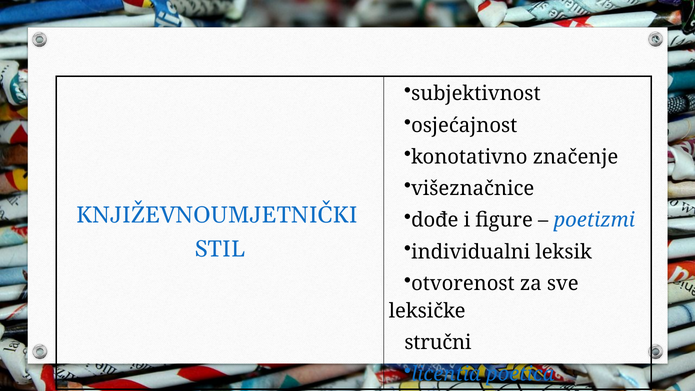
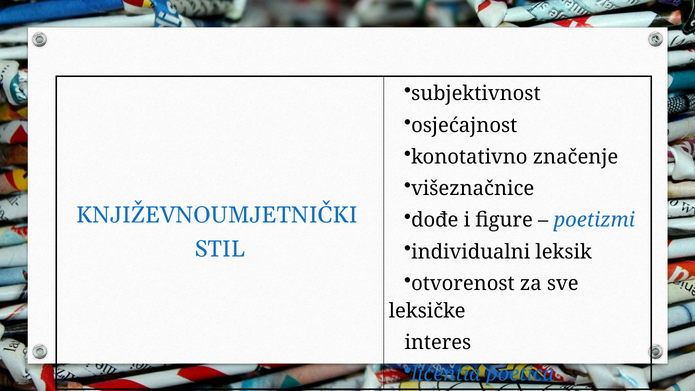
stručni: stručni -> interes
